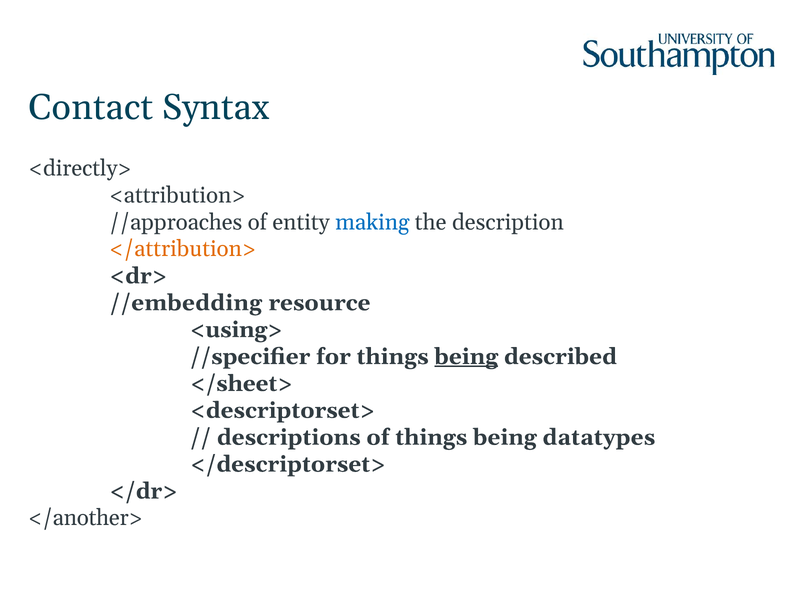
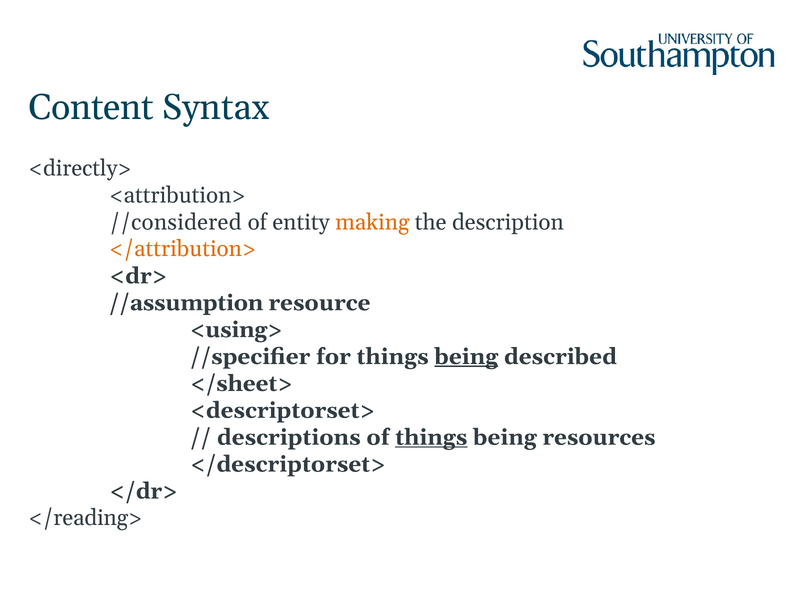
Contact: Contact -> Content
//approaches: //approaches -> //considered
making colour: blue -> orange
//embedding: //embedding -> //assumption
things at (431, 437) underline: none -> present
datatypes: datatypes -> resources
</another>: </another> -> </reading>
